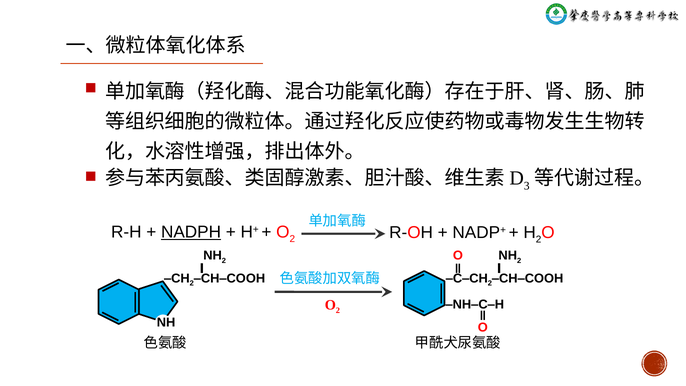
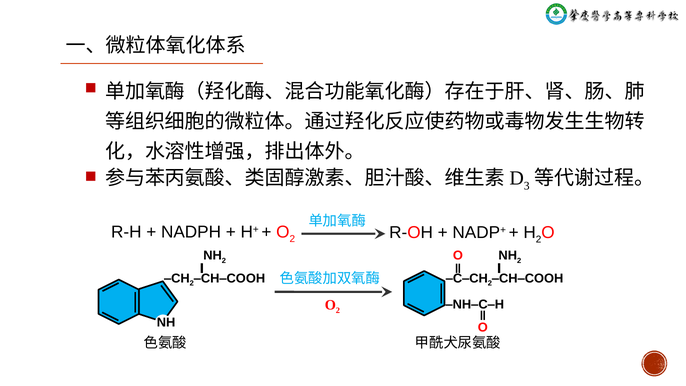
NADPH underline: present -> none
